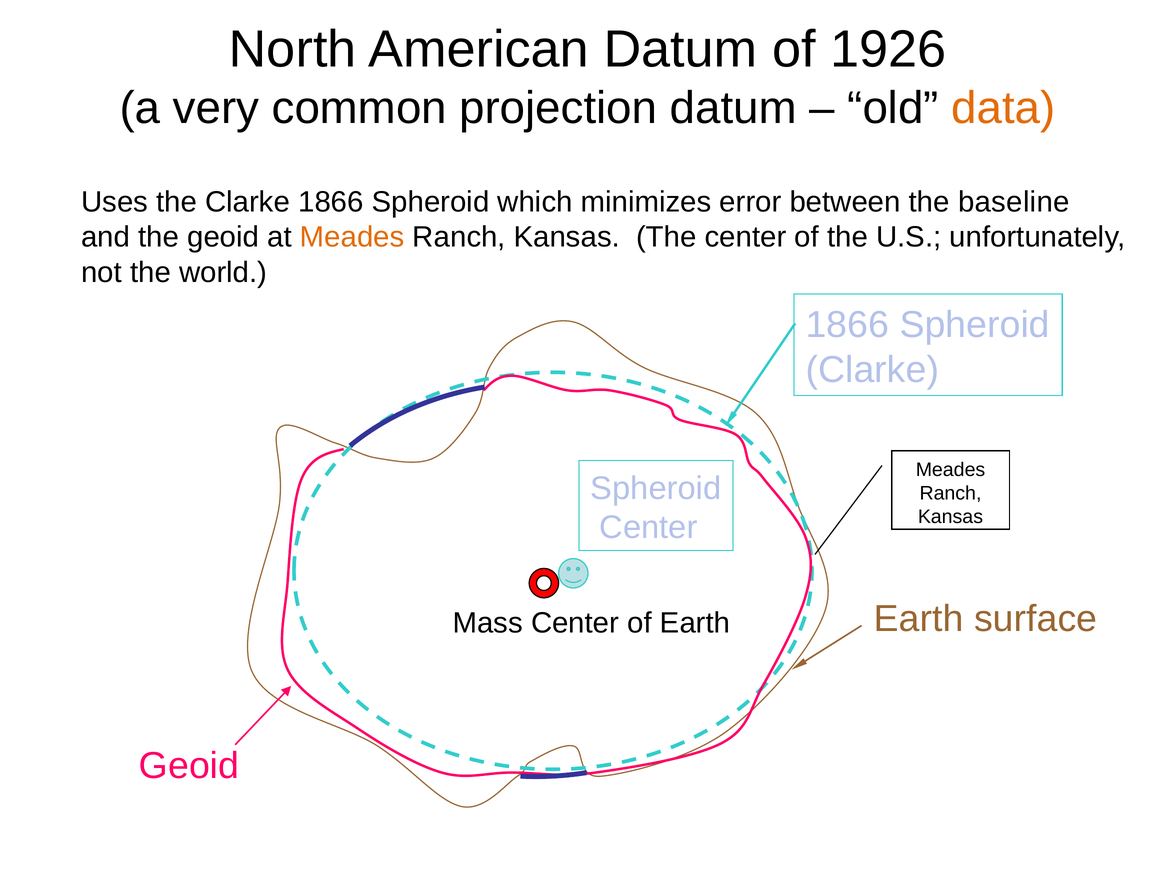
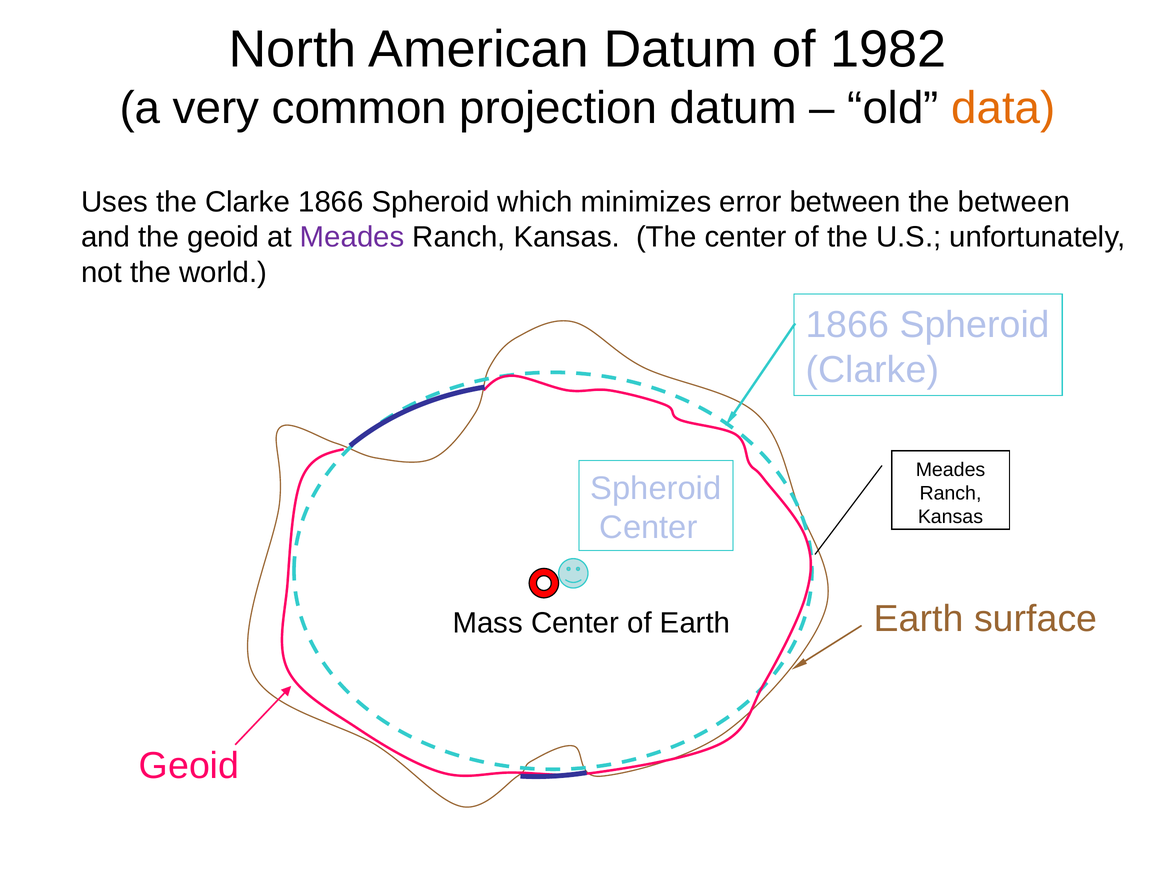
1926: 1926 -> 1982
the baseline: baseline -> between
Meades at (352, 237) colour: orange -> purple
